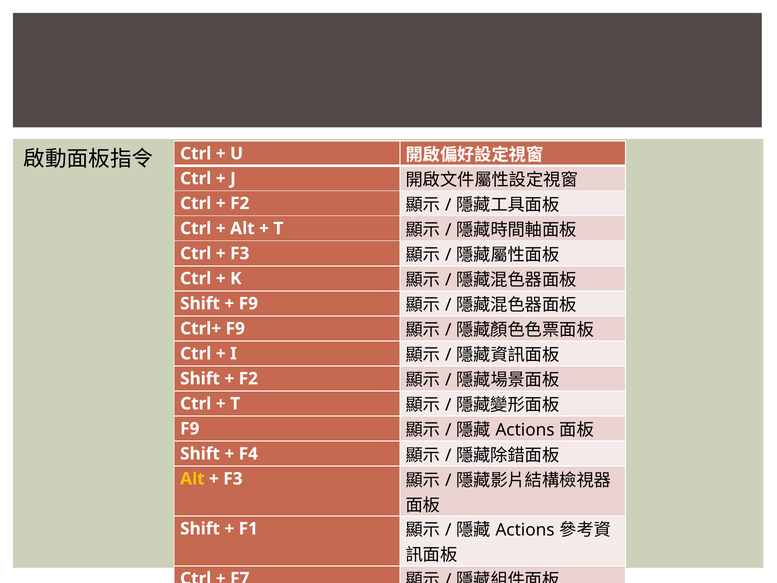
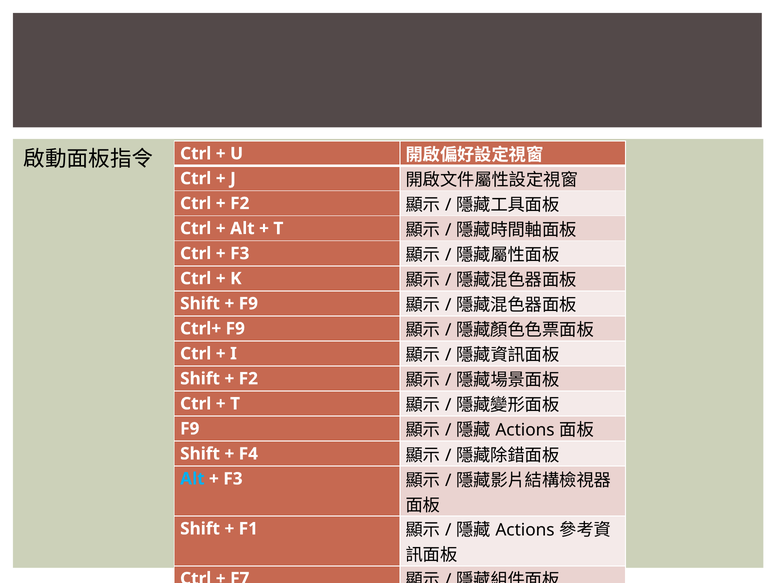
Alt at (192, 479) colour: yellow -> light blue
